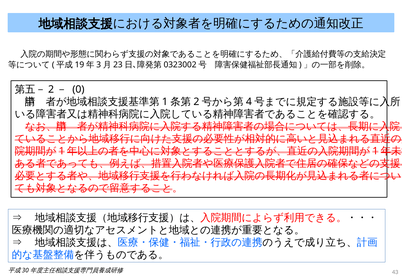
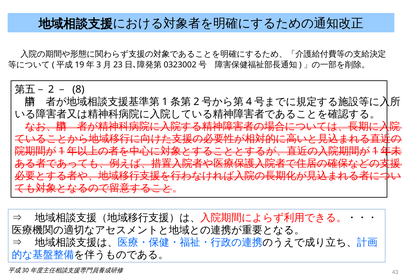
0: 0 -> 8
